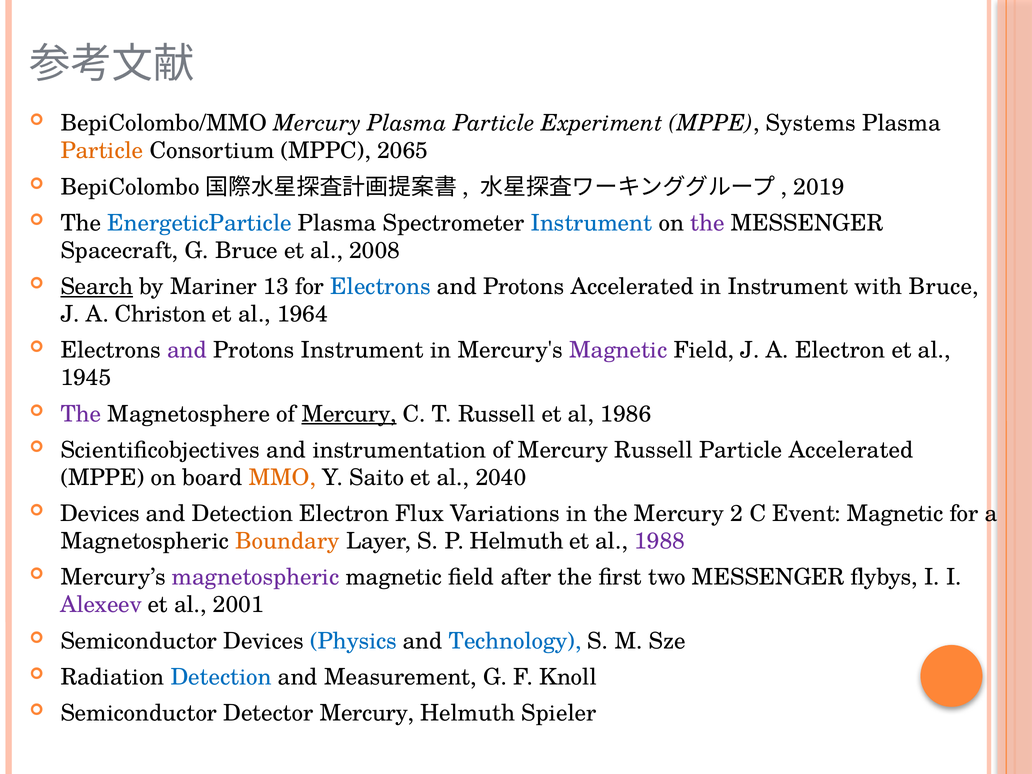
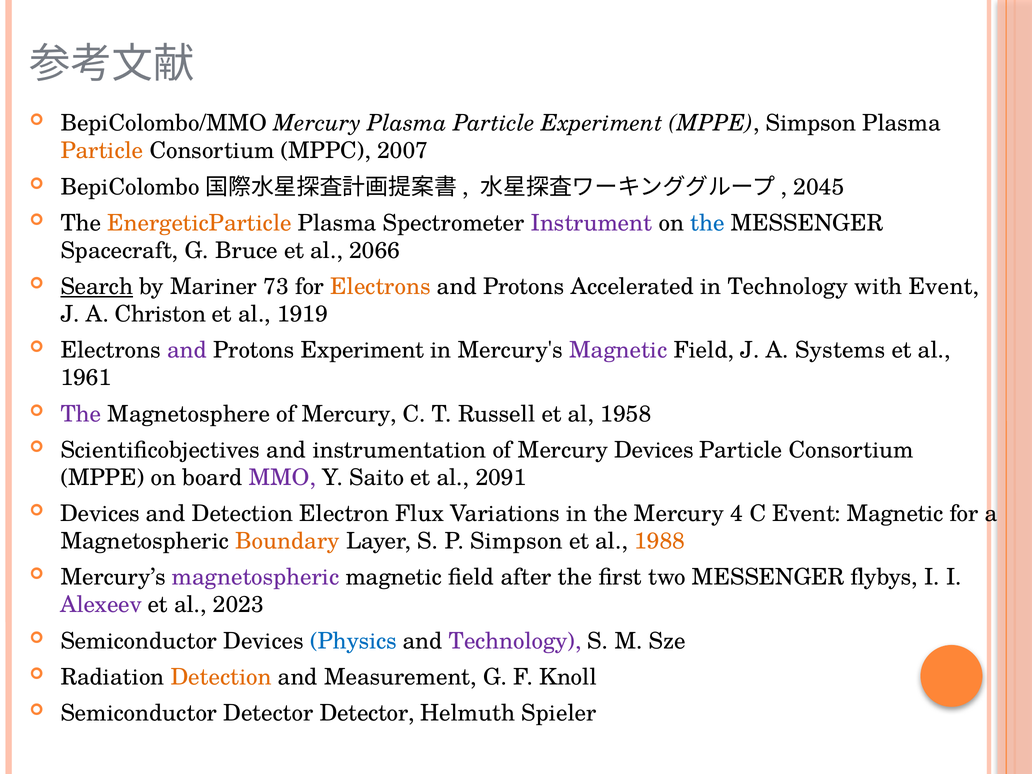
MPPE Systems: Systems -> Simpson
2065: 2065 -> 2007
2019: 2019 -> 2045
EnergeticParticle colour: blue -> orange
Instrument at (592, 223) colour: blue -> purple
the at (708, 223) colour: purple -> blue
2008: 2008 -> 2066
13: 13 -> 73
Electrons at (380, 287) colour: blue -> orange
in Instrument: Instrument -> Technology
with Bruce: Bruce -> Event
1964: 1964 -> 1919
Protons Instrument: Instrument -> Experiment
A Electron: Electron -> Systems
1945: 1945 -> 1961
Mercury at (349, 414) underline: present -> none
1986: 1986 -> 1958
Mercury Russell: Russell -> Devices
Accelerated at (851, 450): Accelerated -> Consortium
MMO colour: orange -> purple
2040: 2040 -> 2091
2: 2 -> 4
P Helmuth: Helmuth -> Simpson
1988 colour: purple -> orange
2001: 2001 -> 2023
Technology at (515, 641) colour: blue -> purple
Detection at (221, 677) colour: blue -> orange
Detector Mercury: Mercury -> Detector
